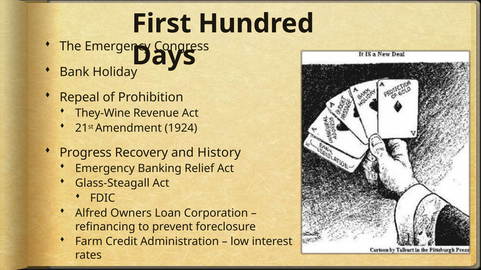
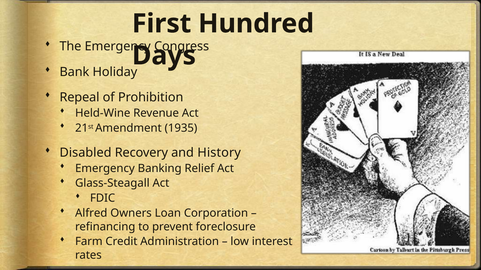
They-Wine: They-Wine -> Held-Wine
1924: 1924 -> 1935
Progress: Progress -> Disabled
